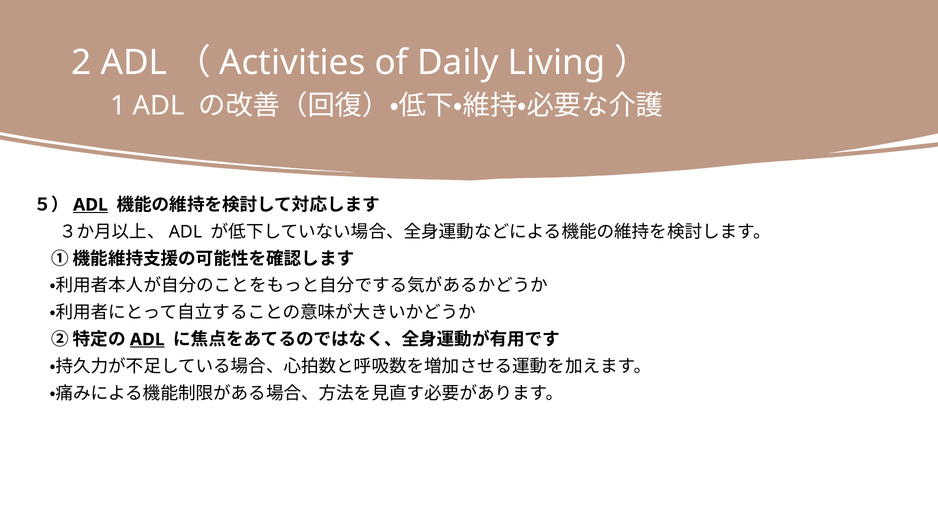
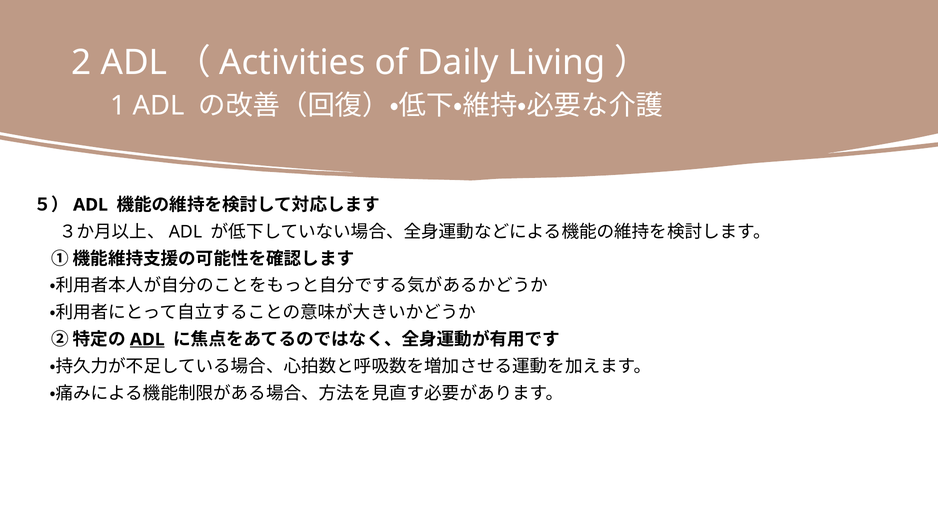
ADL at (90, 205) underline: present -> none
